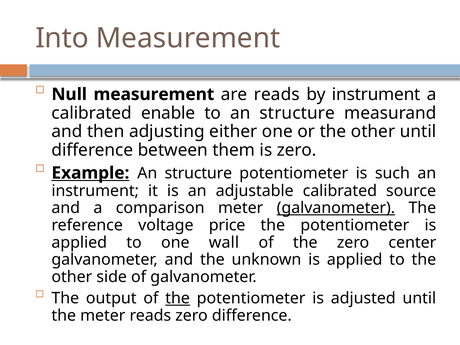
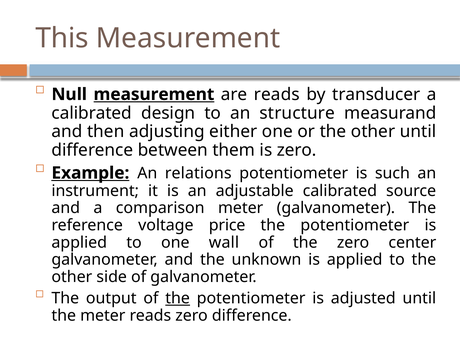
Into: Into -> This
measurement at (154, 94) underline: none -> present
by instrument: instrument -> transducer
enable: enable -> design
structure at (198, 173): structure -> relations
galvanometer at (336, 208) underline: present -> none
